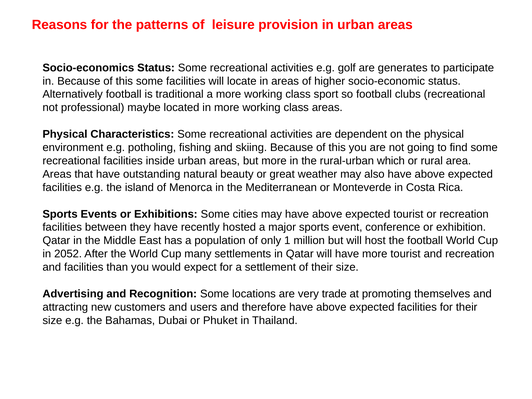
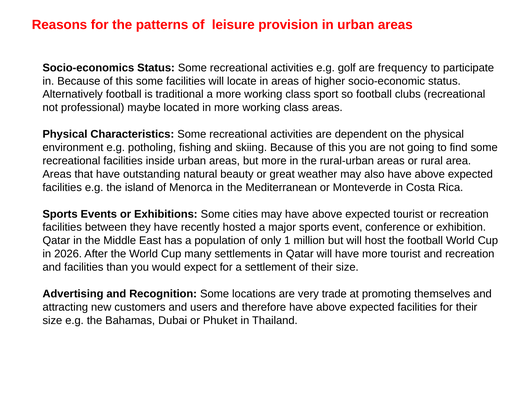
generates: generates -> frequency
rural-urban which: which -> areas
2052: 2052 -> 2026
